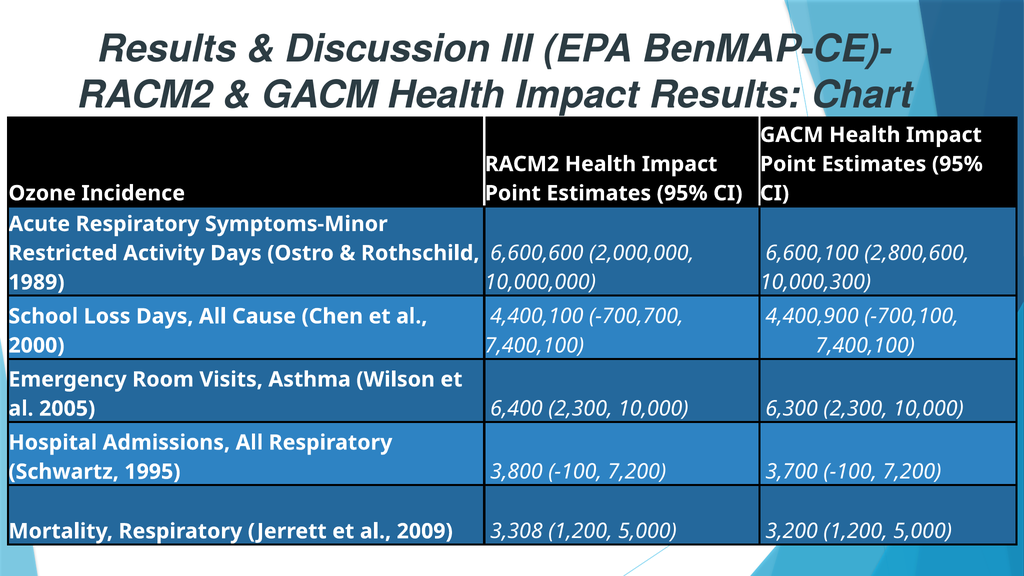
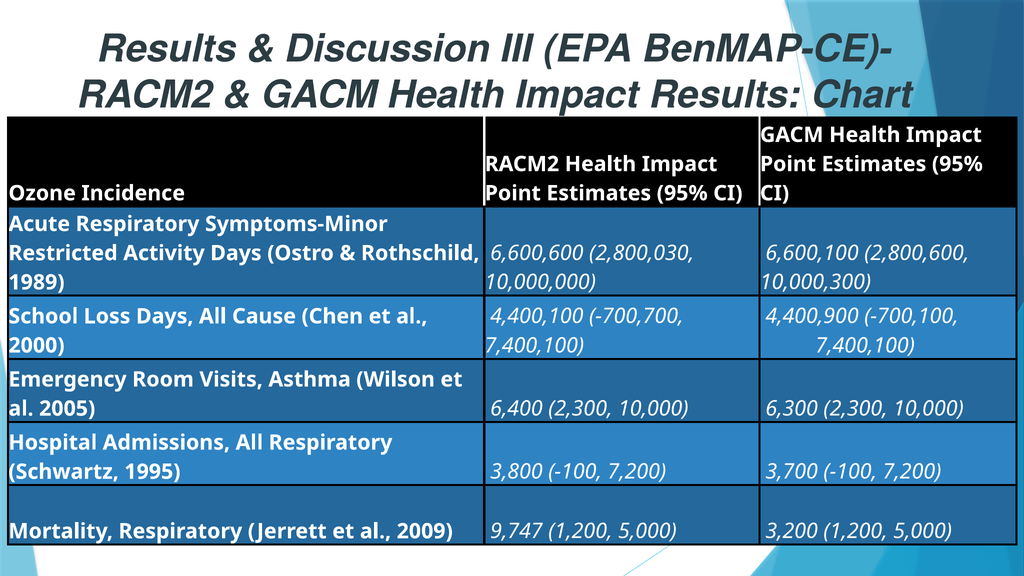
2,000,000: 2,000,000 -> 2,800,030
3,308: 3,308 -> 9,747
